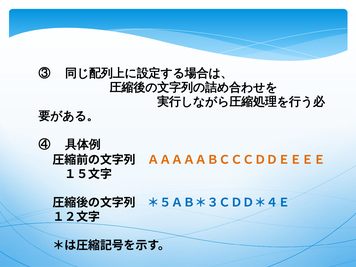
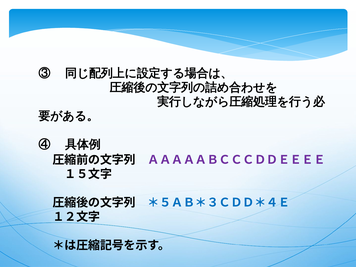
ＡＡＡＡＡＢＣＣＣＤＤＥＥＥＥ colour: orange -> purple
